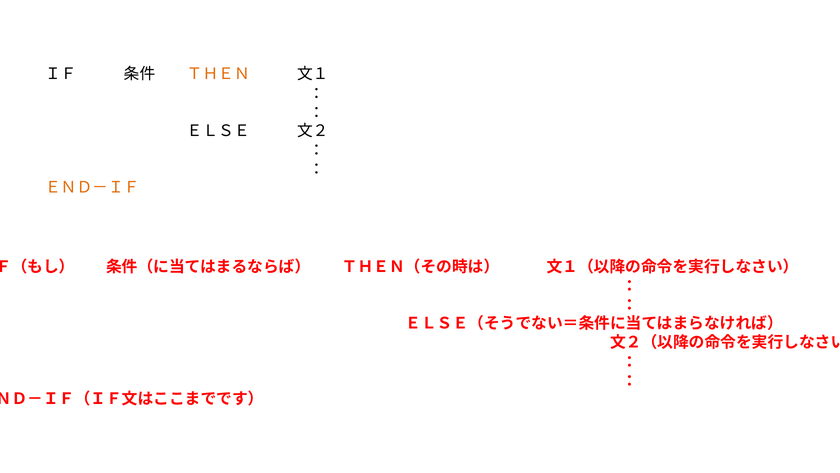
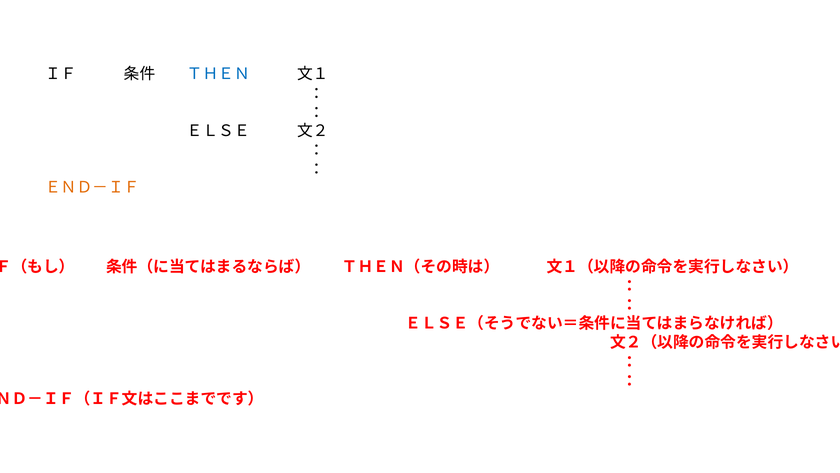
ＴＨＥＮ colour: orange -> blue
